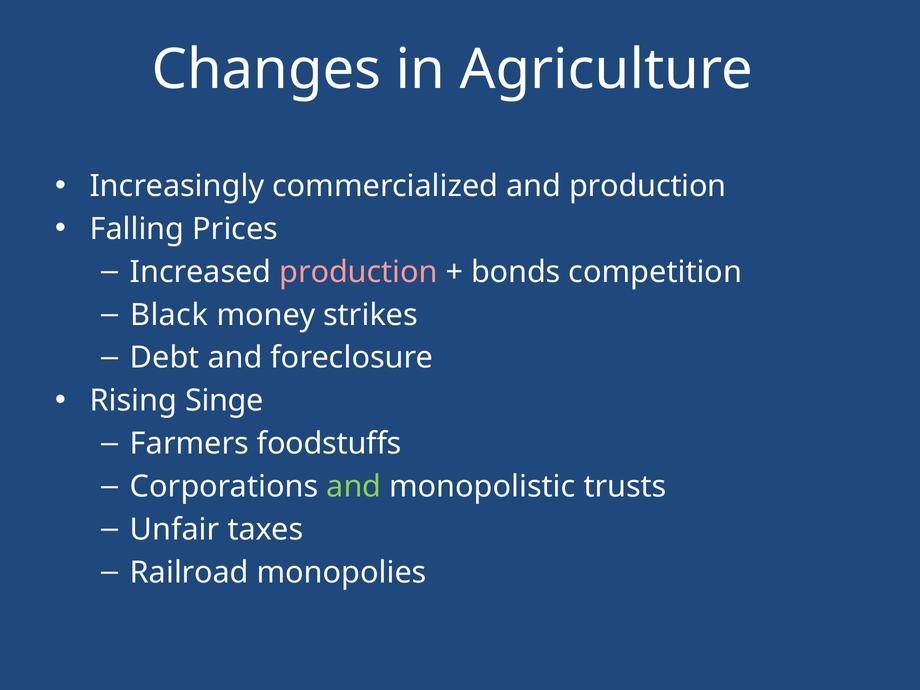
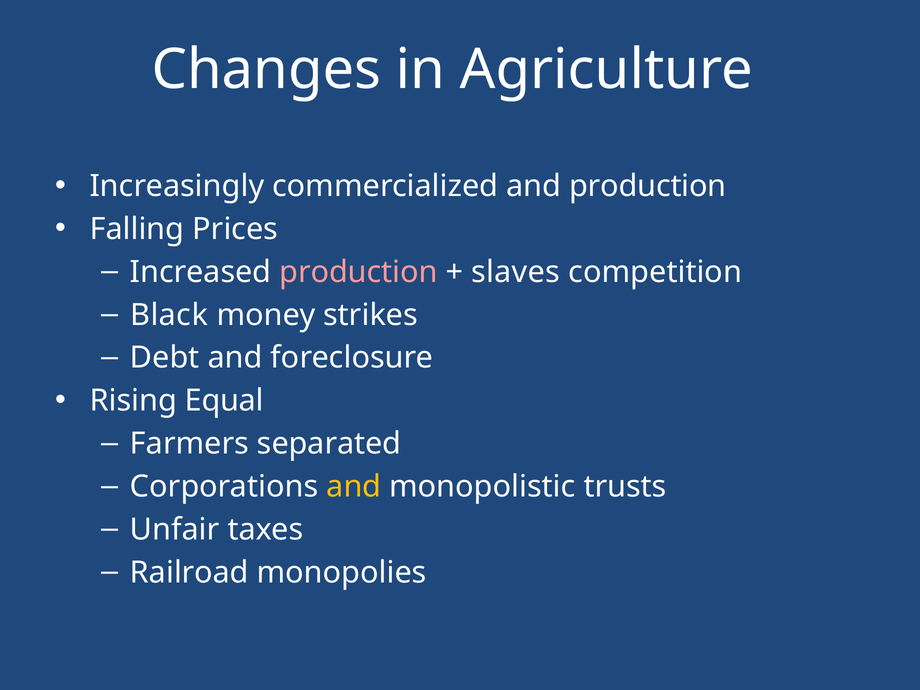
bonds: bonds -> slaves
Singe: Singe -> Equal
foodstuffs: foodstuffs -> separated
and at (354, 487) colour: light green -> yellow
